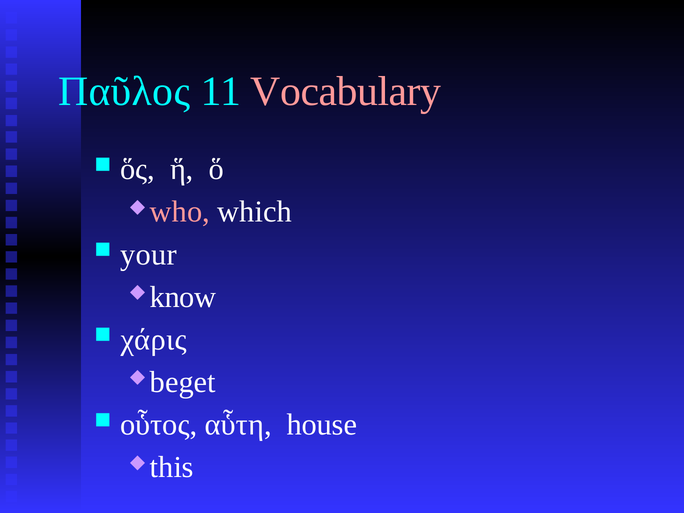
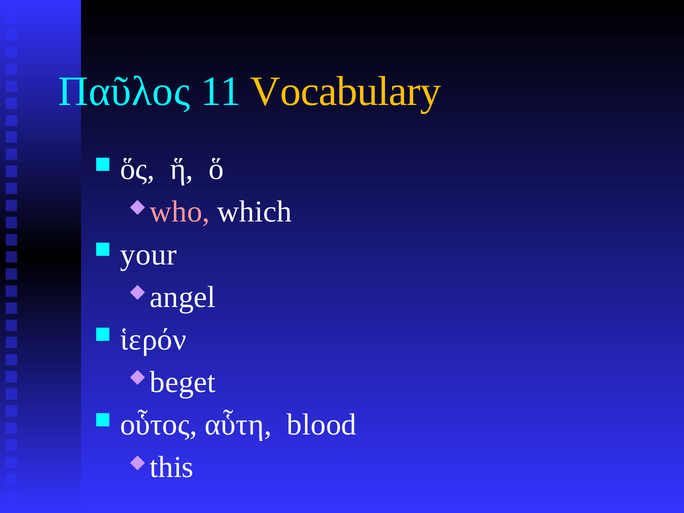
Vocabulary colour: pink -> yellow
know: know -> angel
χάρις: χάρις -> ἱερόν
house: house -> blood
